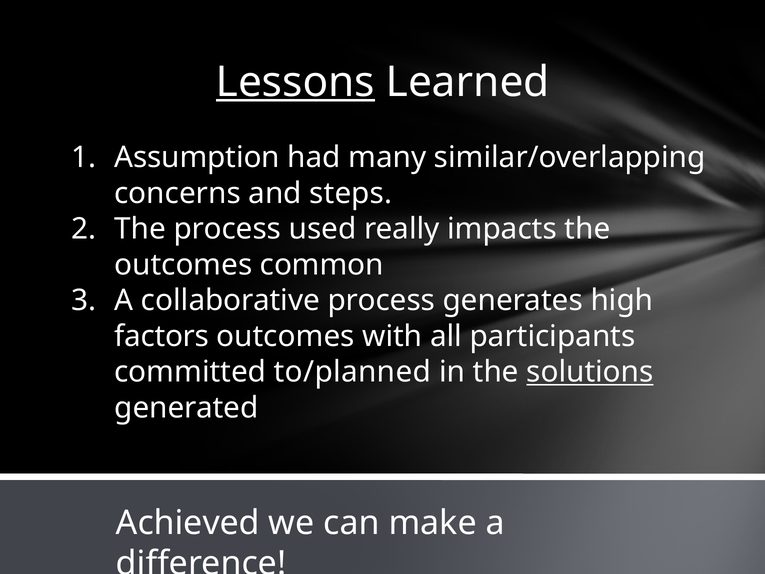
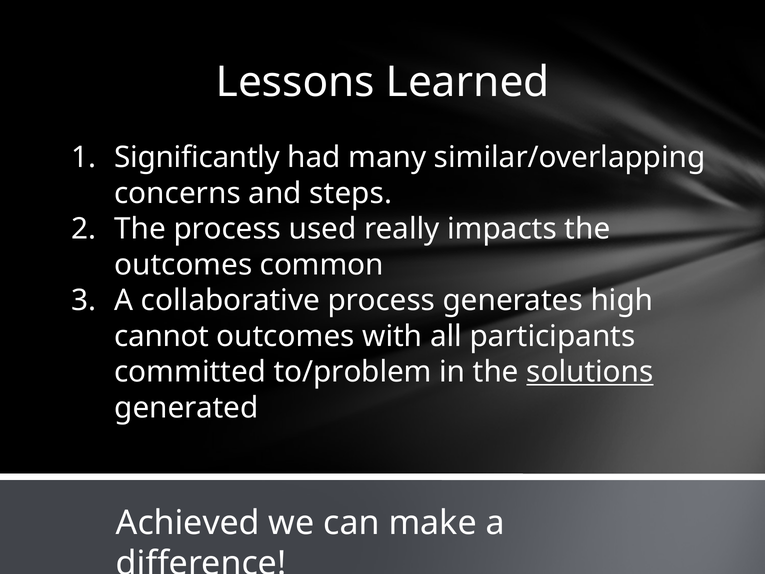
Lessons underline: present -> none
Assumption: Assumption -> Significantly
factors: factors -> cannot
to/planned: to/planned -> to/problem
